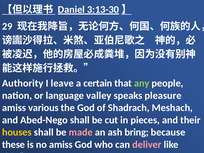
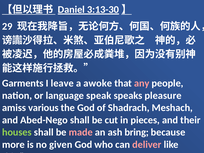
Authority: Authority -> Garments
certain: certain -> awoke
any colour: light green -> pink
valley: valley -> speak
houses colour: yellow -> light green
these: these -> more
no amiss: amiss -> given
